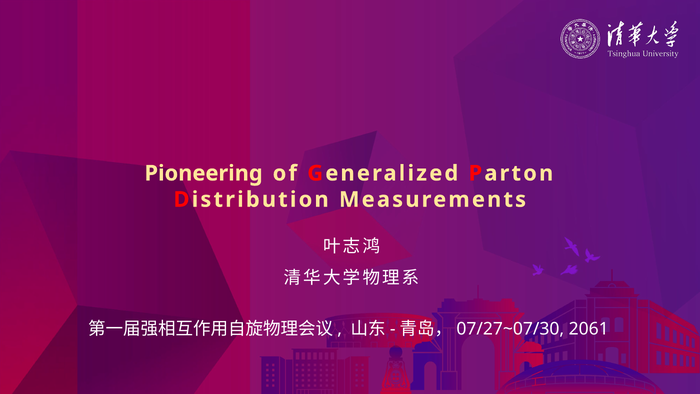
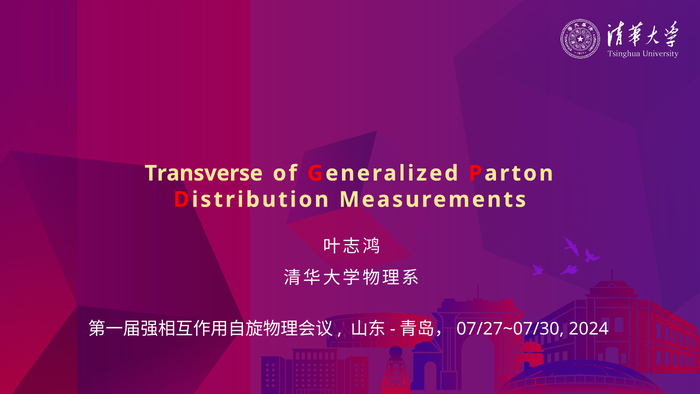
Pioneering: Pioneering -> Transverse
2061: 2061 -> 2024
